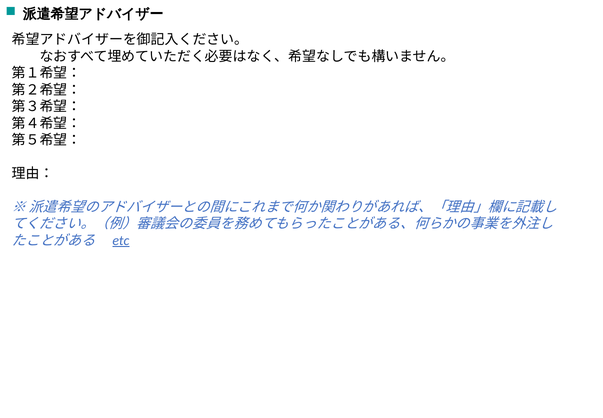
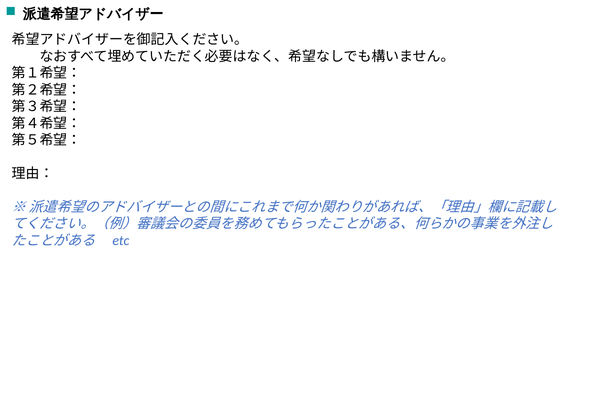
etc underline: present -> none
